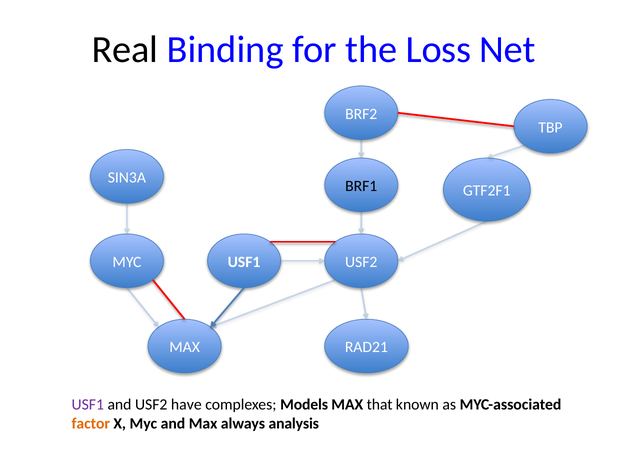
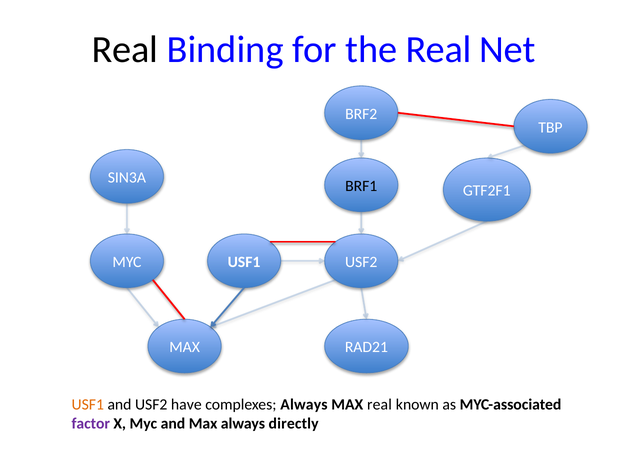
the Loss: Loss -> Real
USF1 at (88, 405) colour: purple -> orange
complexes Models: Models -> Always
MAX that: that -> real
factor colour: orange -> purple
analysis: analysis -> directly
